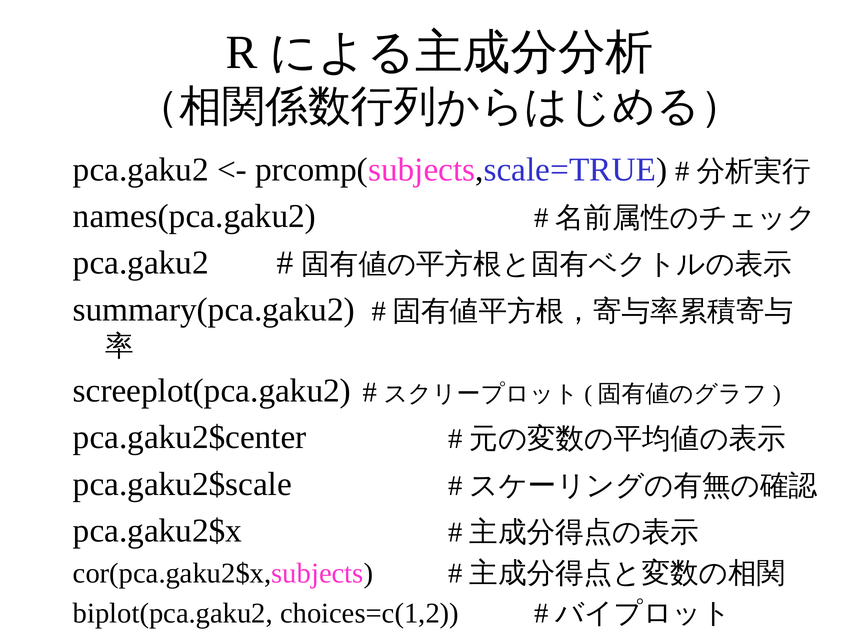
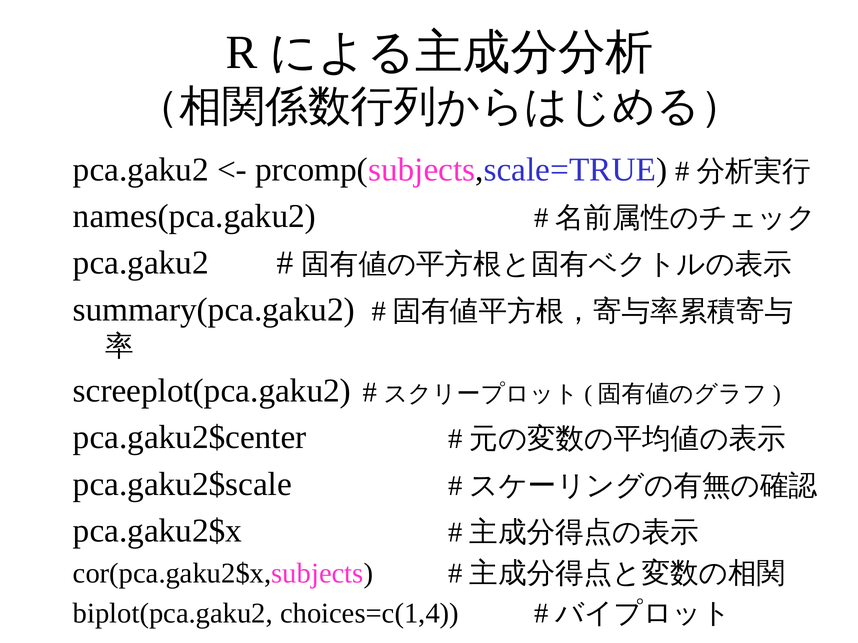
choices=c(1,2: choices=c(1,2 -> choices=c(1,4
